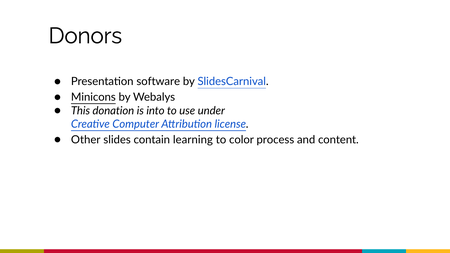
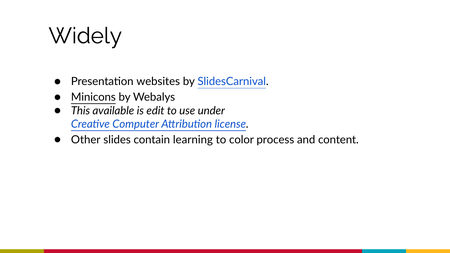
Donors: Donors -> Widely
software: software -> websites
donation: donation -> available
into: into -> edit
